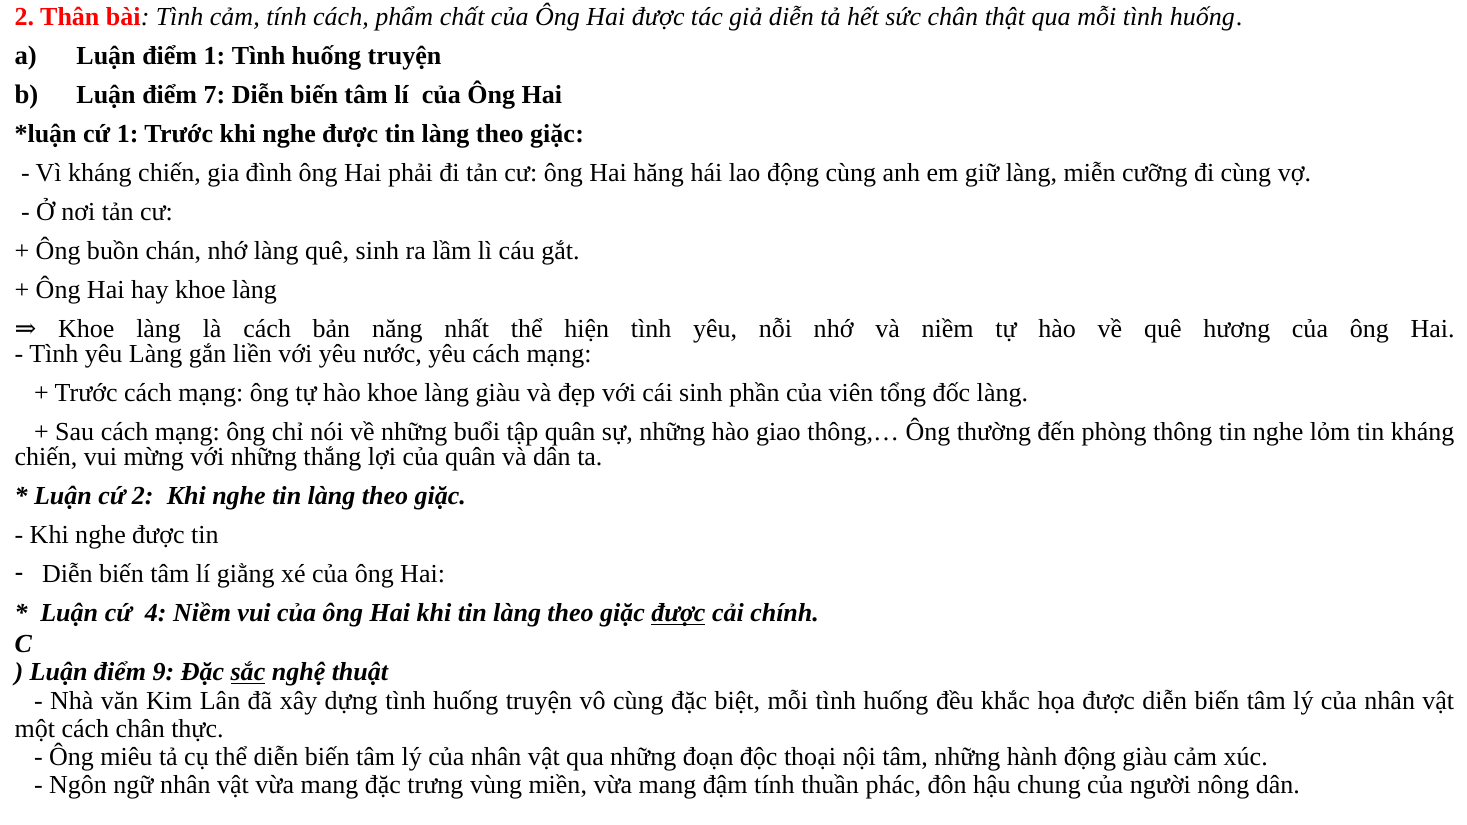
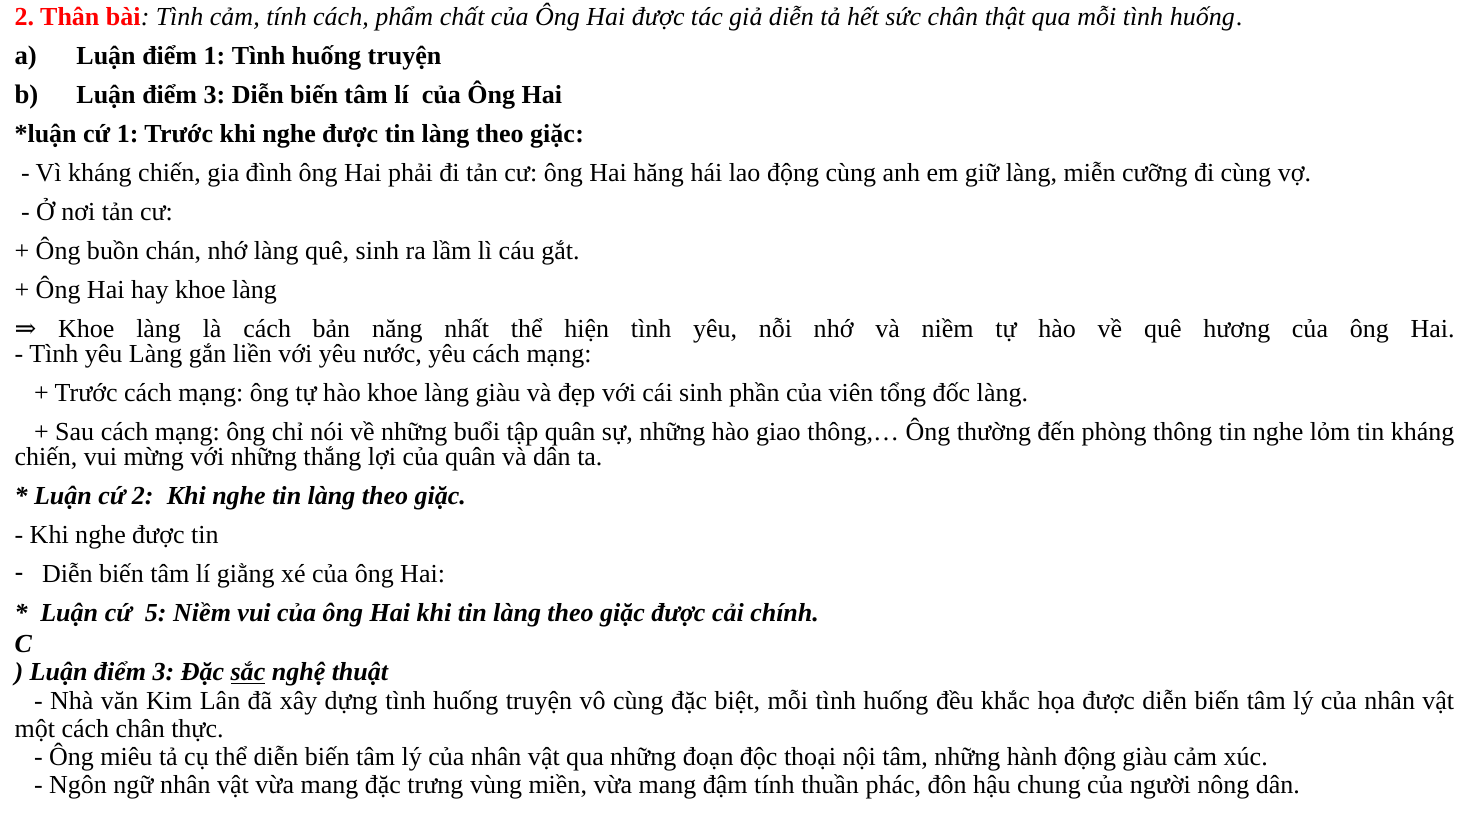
7 at (214, 95): 7 -> 3
4: 4 -> 5
được at (678, 613) underline: present -> none
9 at (163, 673): 9 -> 3
